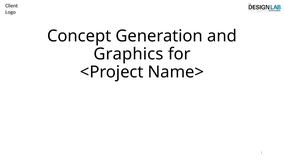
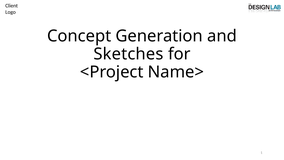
Graphics: Graphics -> Sketches
